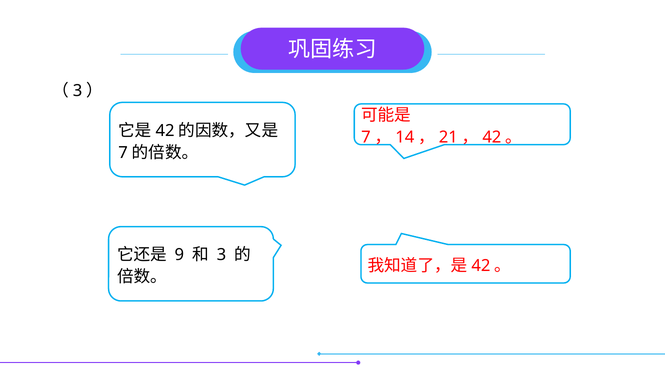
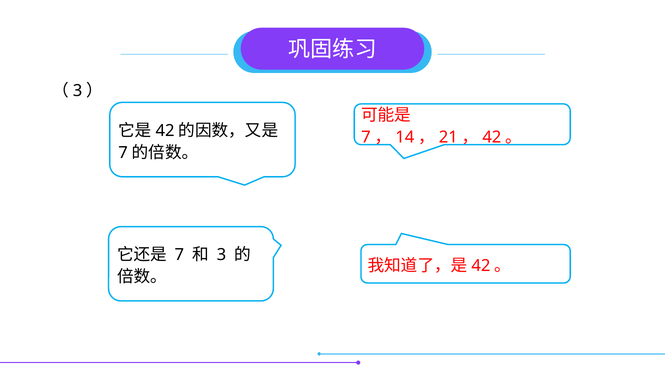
9 at (179, 255): 9 -> 7
